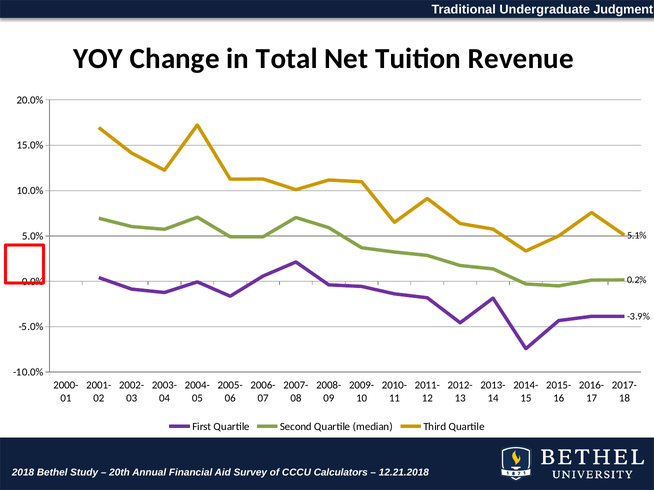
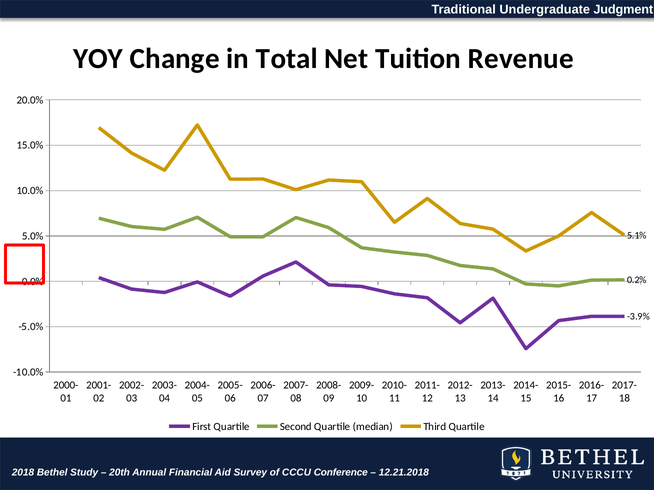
Calculators: Calculators -> Conference
